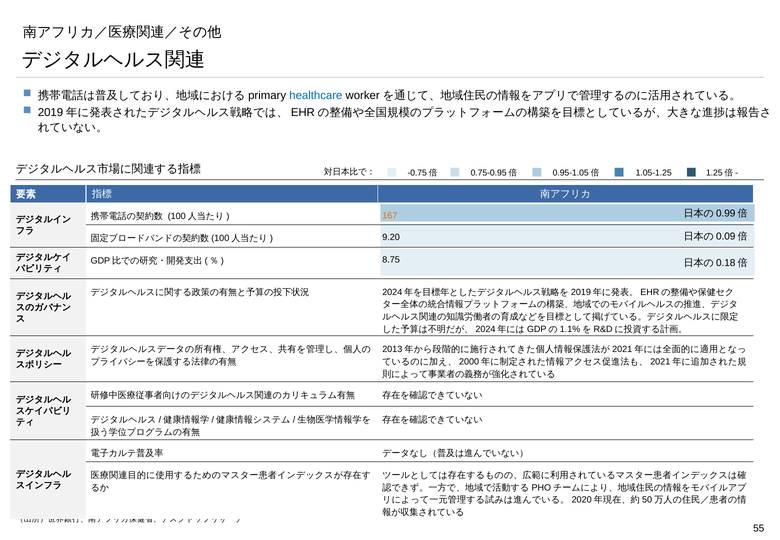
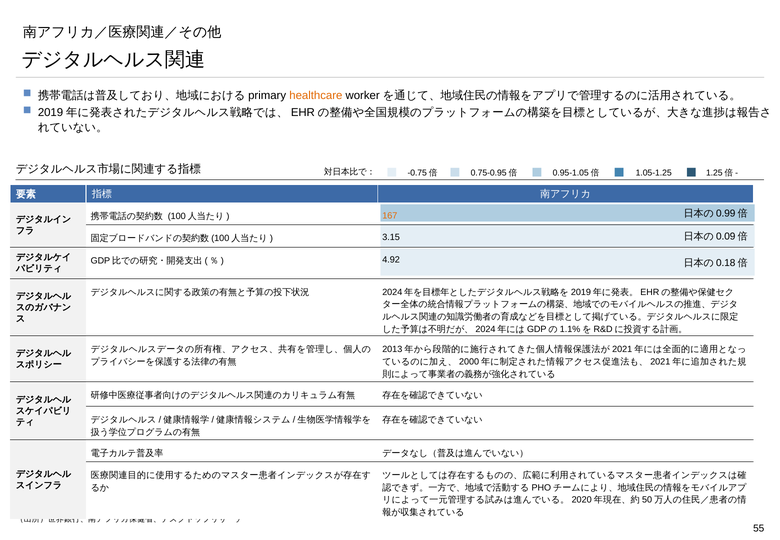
healthcare colour: blue -> orange
9.20: 9.20 -> 3.15
8.75: 8.75 -> 4.92
